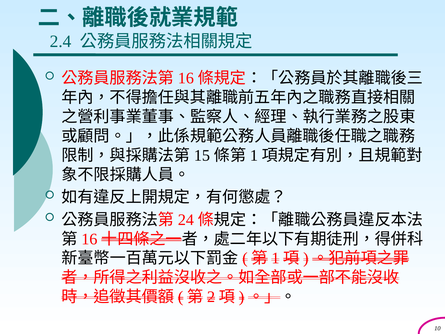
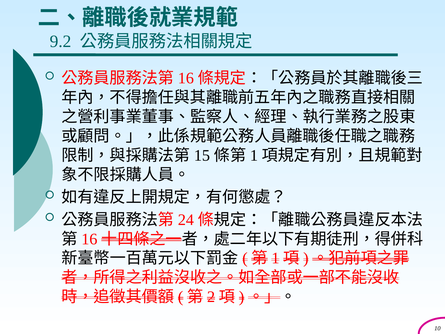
2.4: 2.4 -> 9.2
